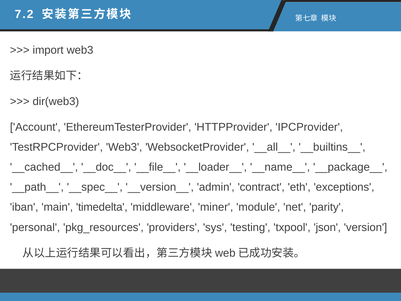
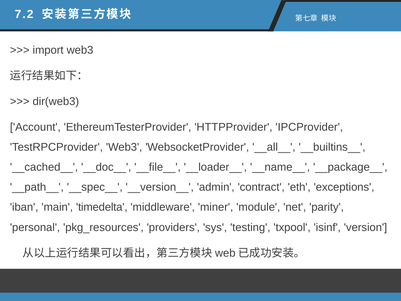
json: json -> isinf
